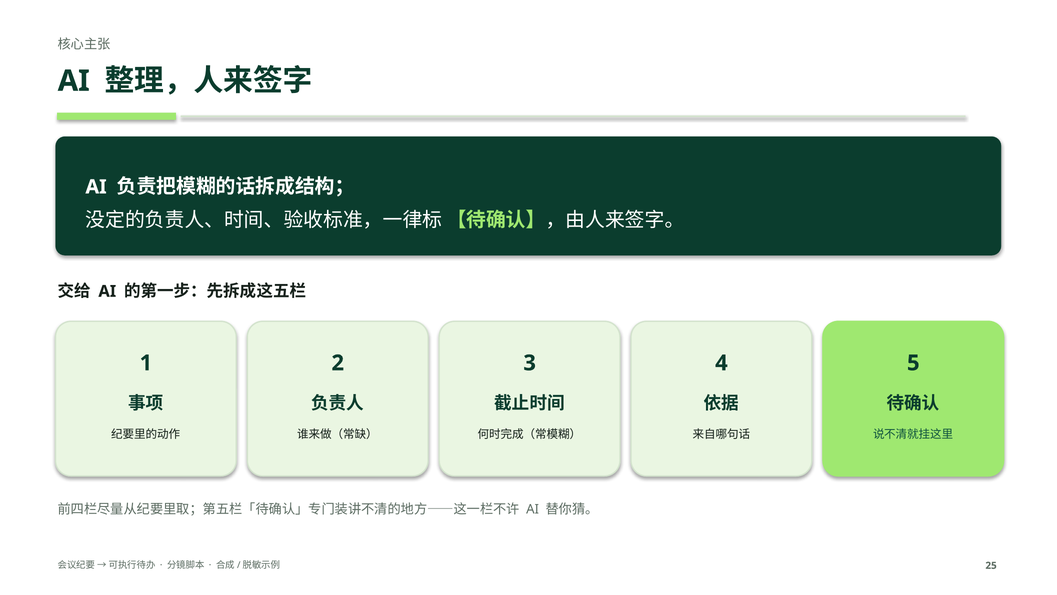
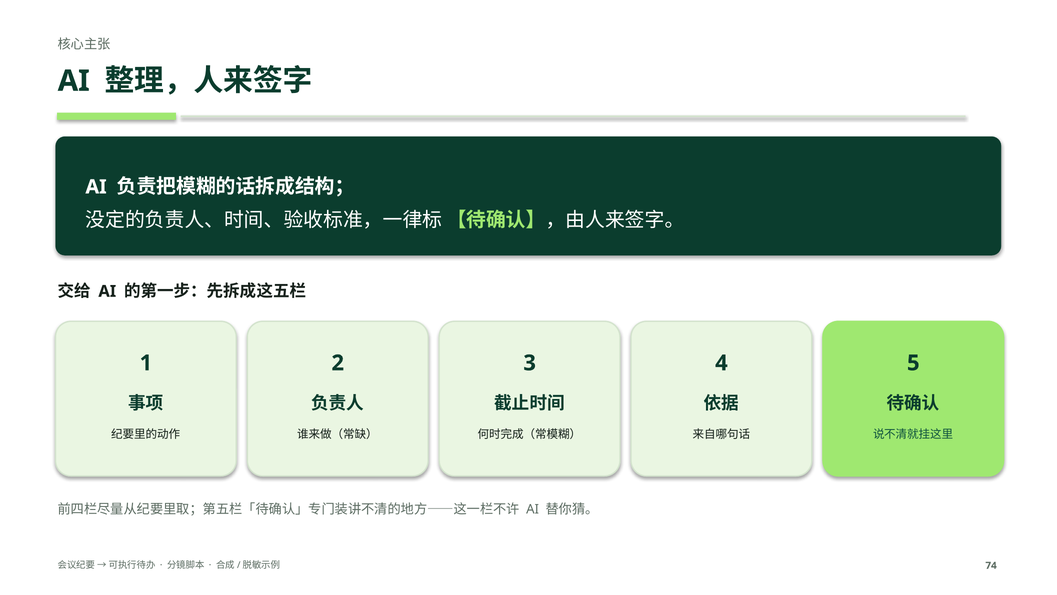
25: 25 -> 74
